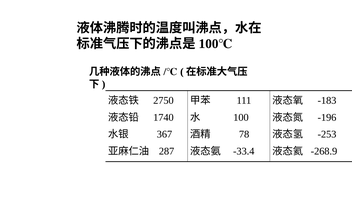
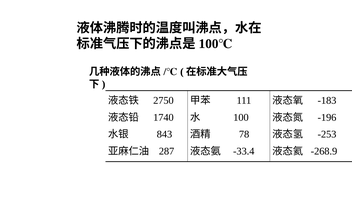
367: 367 -> 843
